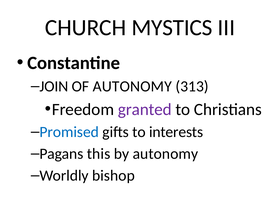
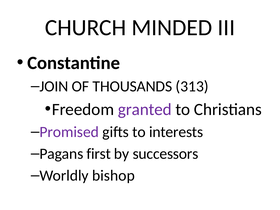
MYSTICS: MYSTICS -> MINDED
OF AUTONOMY: AUTONOMY -> THOUSANDS
Promised colour: blue -> purple
this: this -> first
by autonomy: autonomy -> successors
